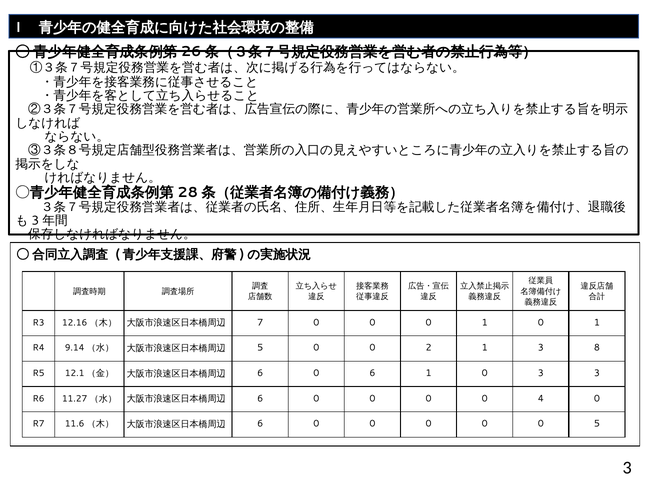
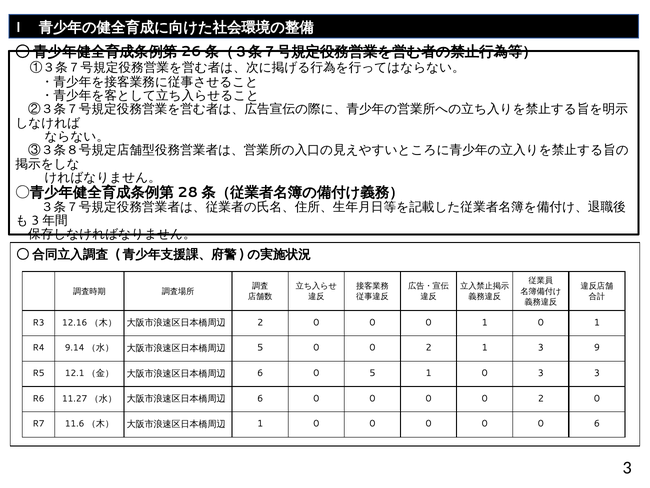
7 at (260, 322): 7 -> 2
8: 8 -> 9
0 6: 6 -> 5
0 0 0 4: 4 -> 2
6 at (260, 423): 6 -> 1
0 5: 5 -> 6
